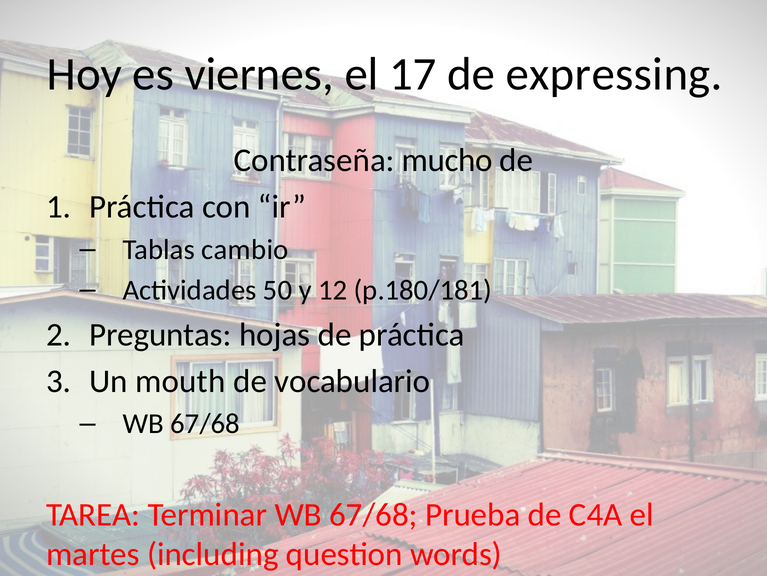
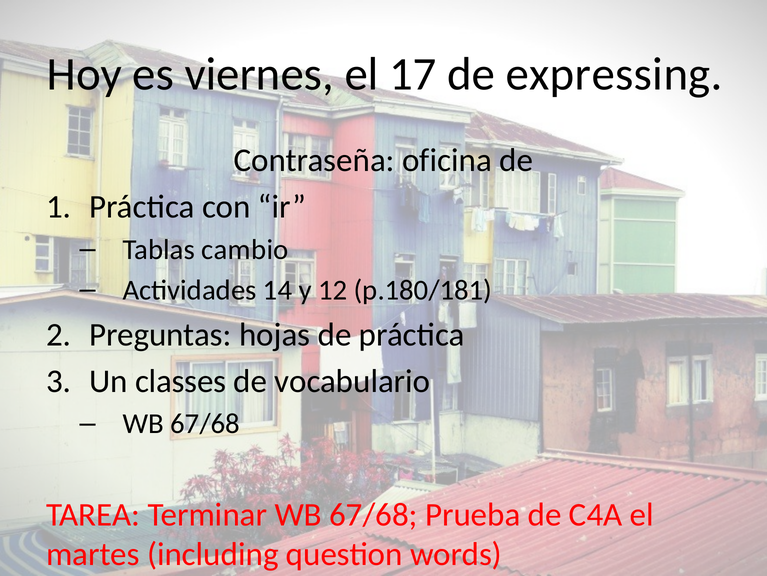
mucho: mucho -> oficina
50: 50 -> 14
mouth: mouth -> classes
